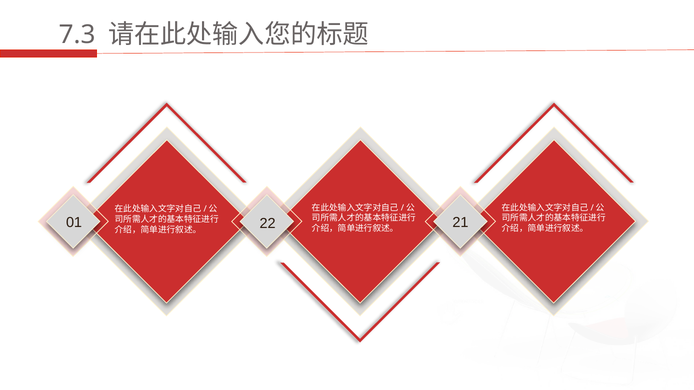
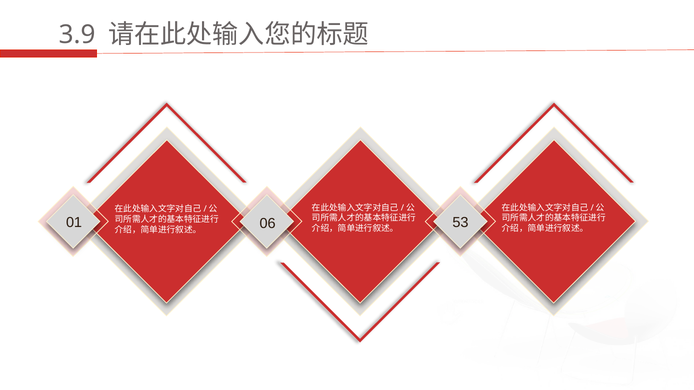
7.3: 7.3 -> 3.9
21: 21 -> 53
22: 22 -> 06
